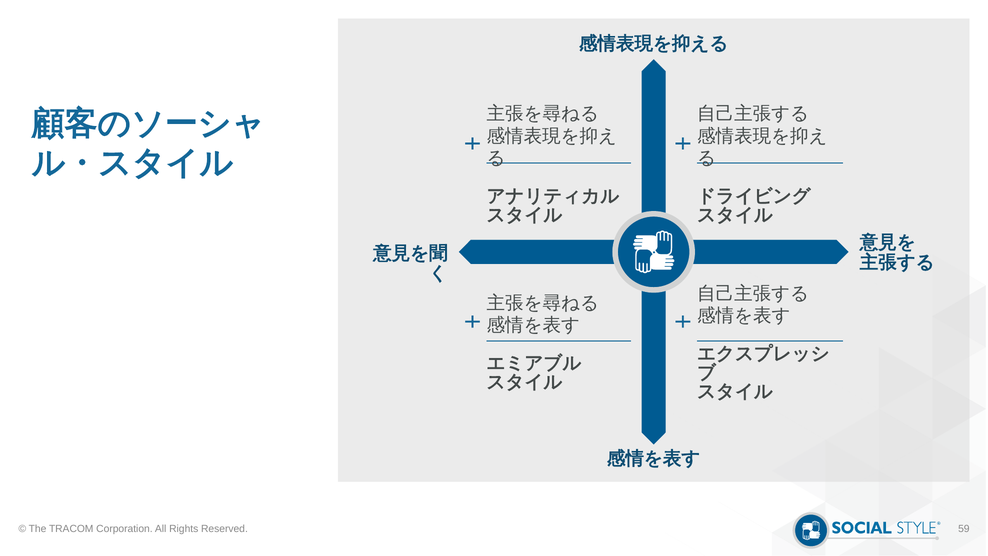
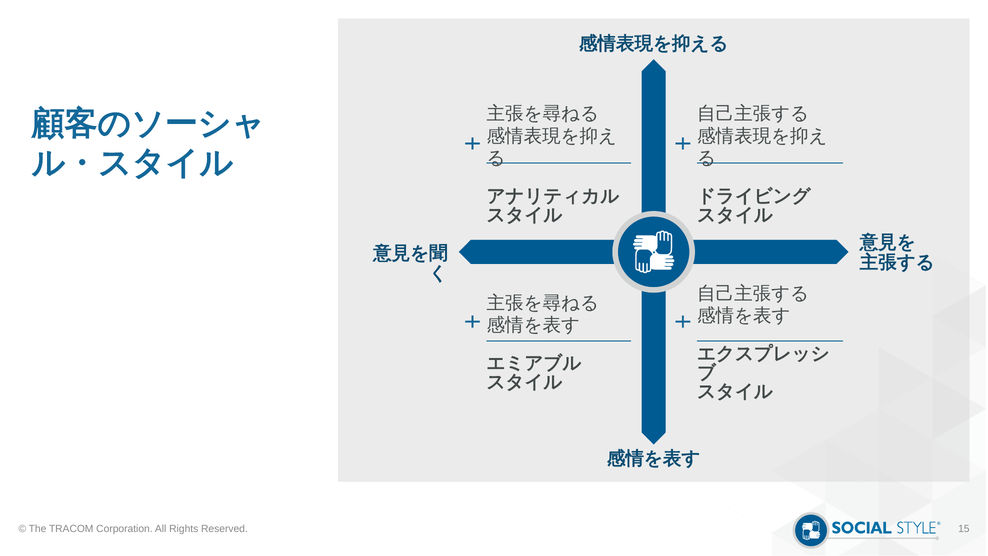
59: 59 -> 15
